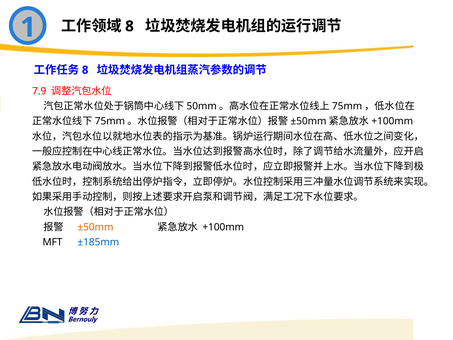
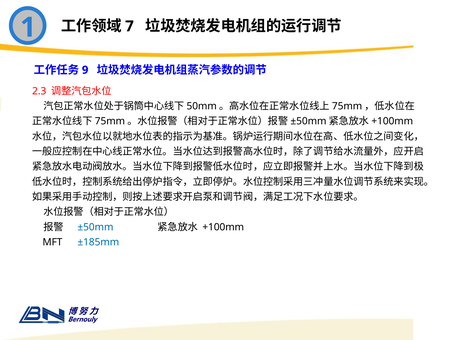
8 at (129, 26): 8 -> 7
8 at (85, 70): 8 -> 9
7.9: 7.9 -> 2.3
±50mm colour: orange -> blue
